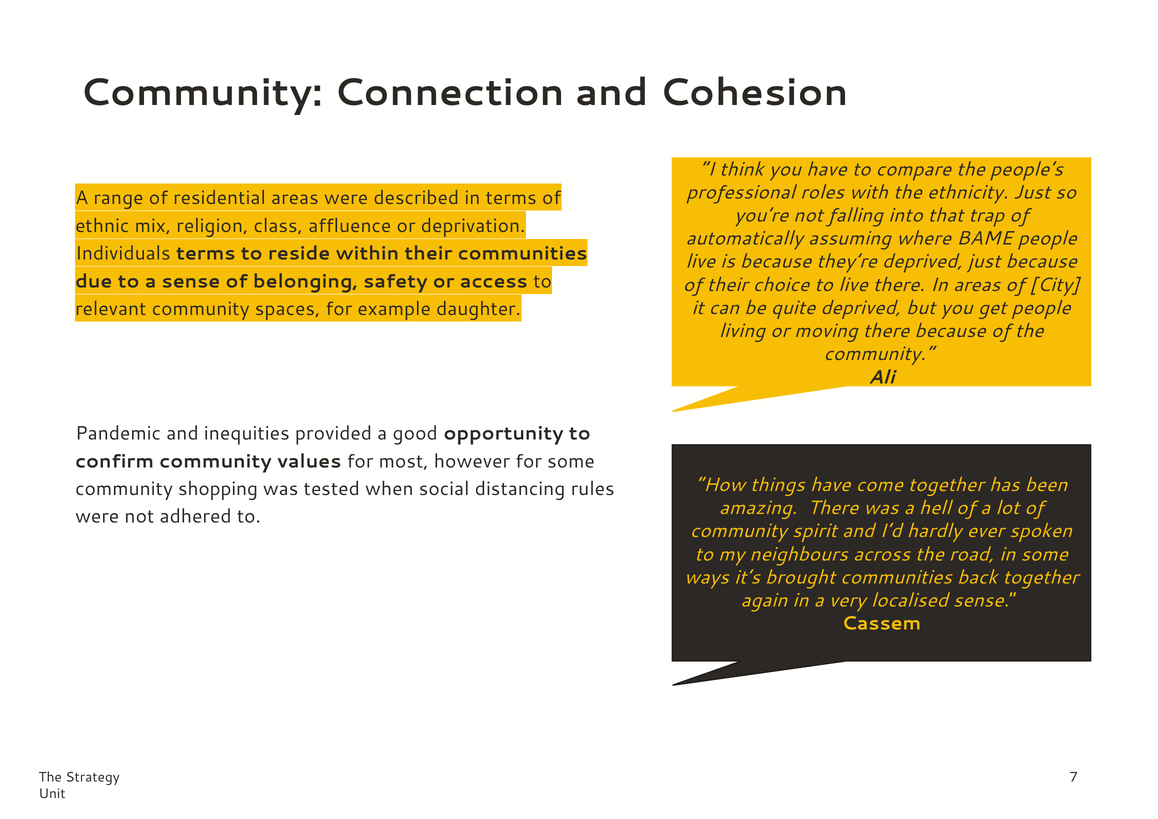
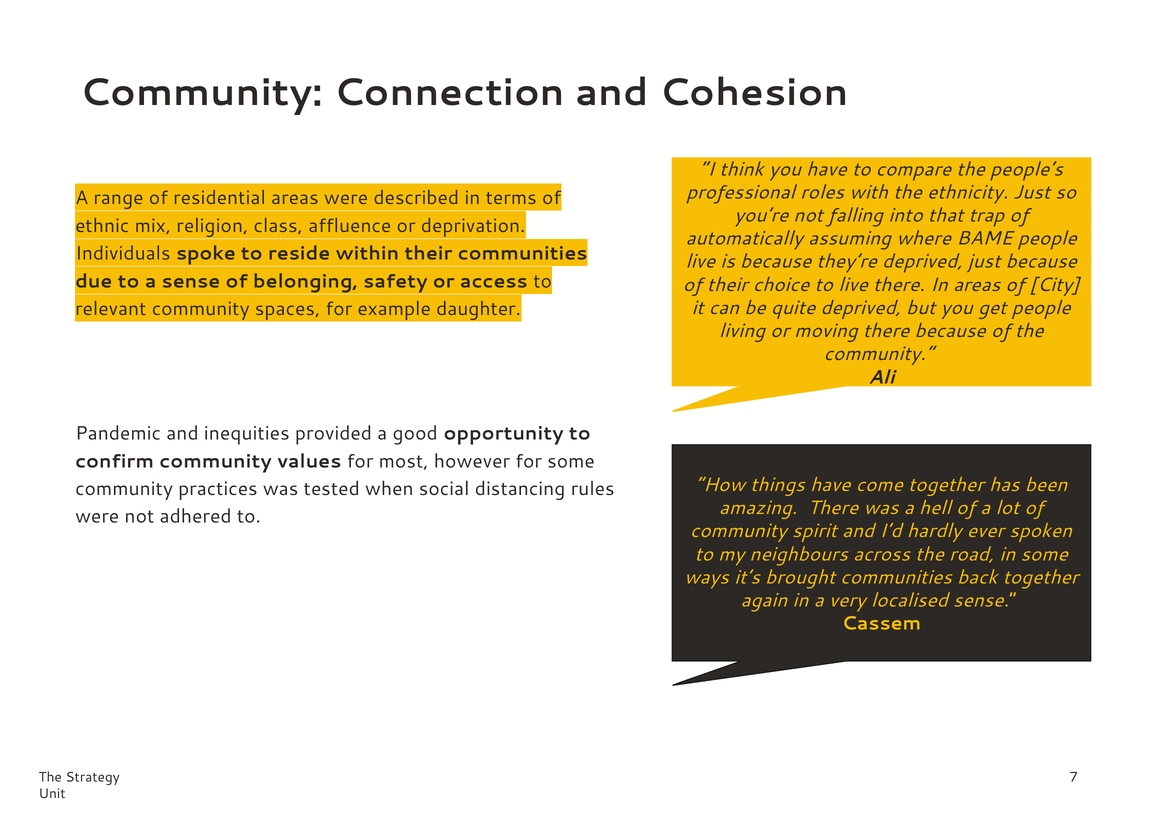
Individuals terms: terms -> spoke
shopping: shopping -> practices
